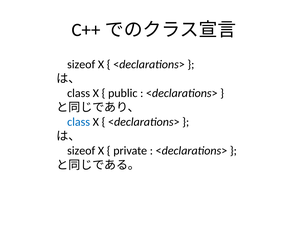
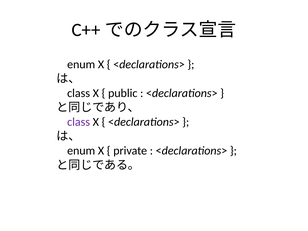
sizeof at (81, 64): sizeof -> enum
class at (79, 122) colour: blue -> purple
sizeof at (81, 151): sizeof -> enum
